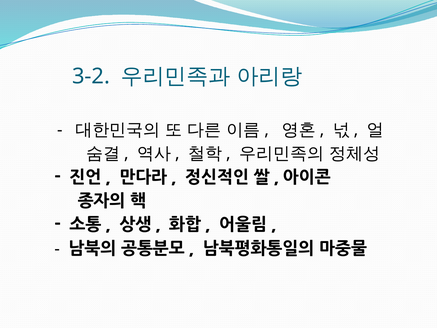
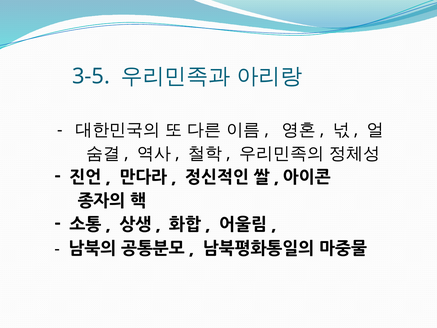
3-2: 3-2 -> 3-5
